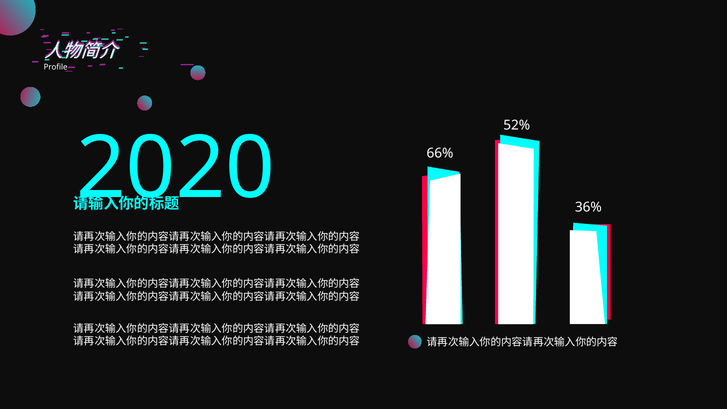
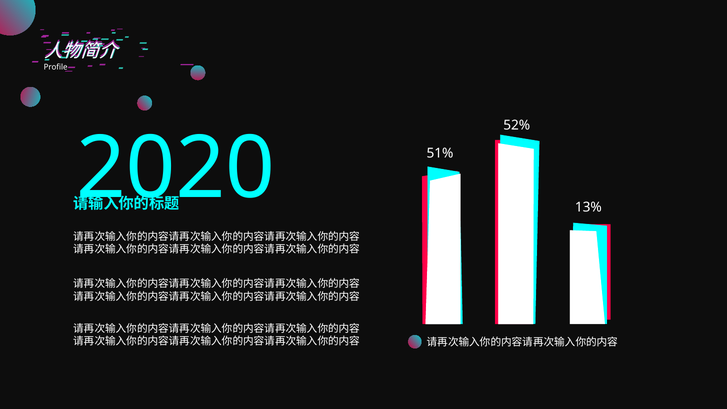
66%: 66% -> 51%
36%: 36% -> 13%
